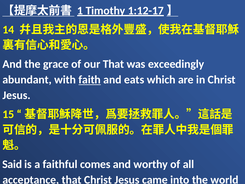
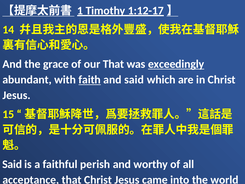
exceedingly underline: none -> present
and eats: eats -> said
comes: comes -> perish
